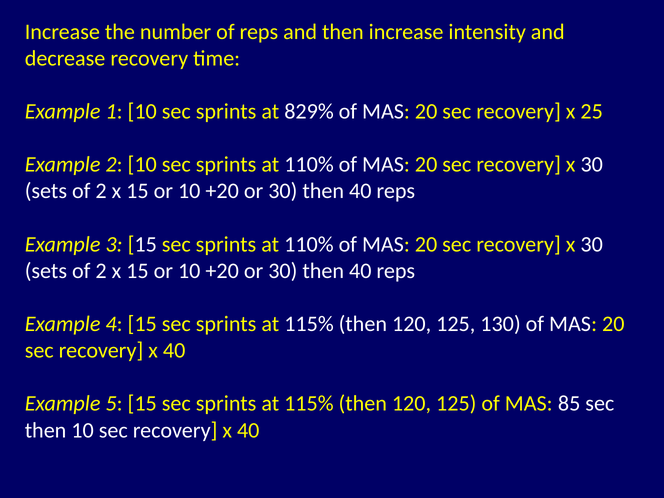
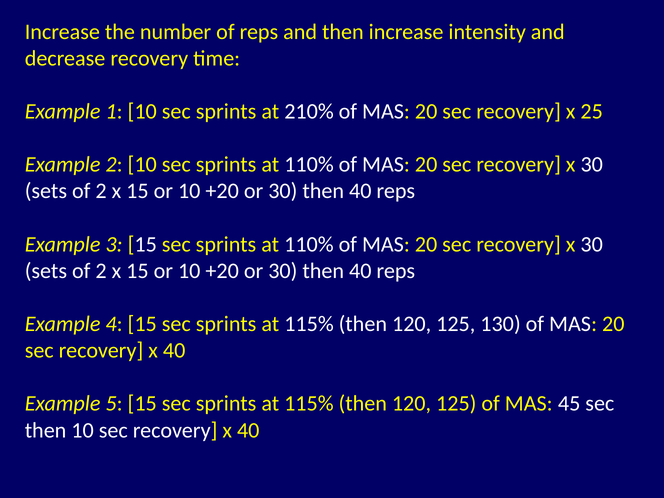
829%: 829% -> 210%
85: 85 -> 45
